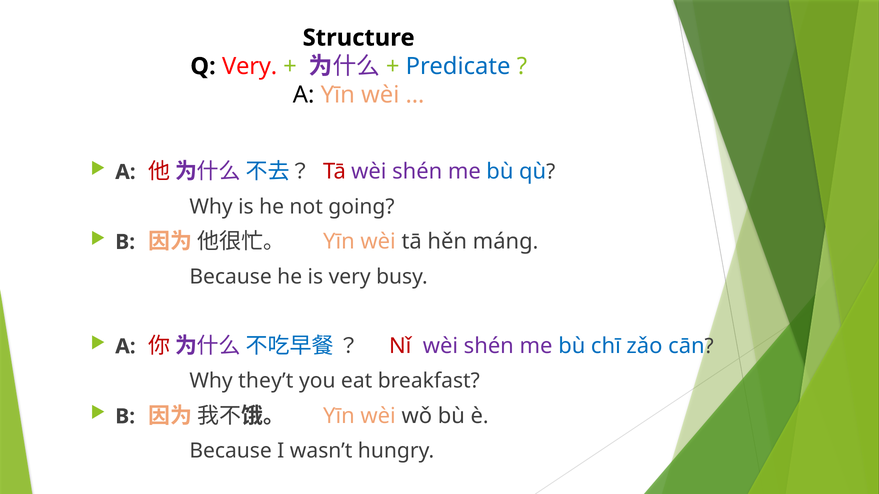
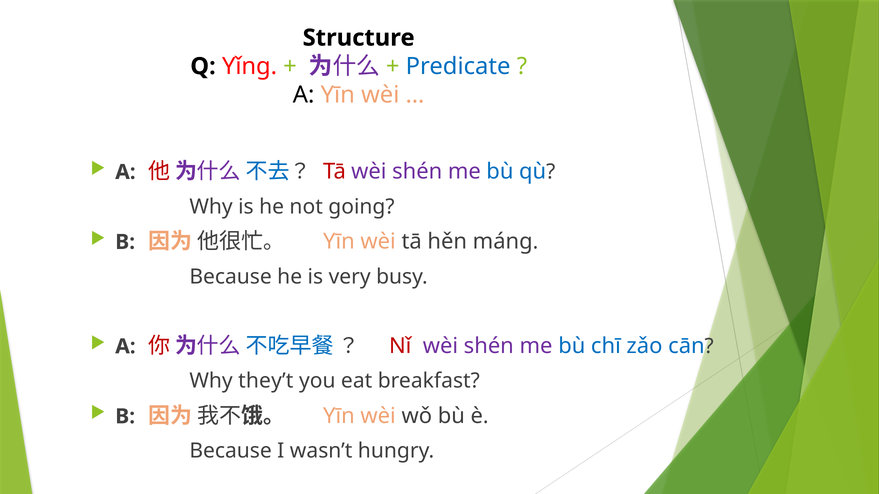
Q Very: Very -> Yǐng
